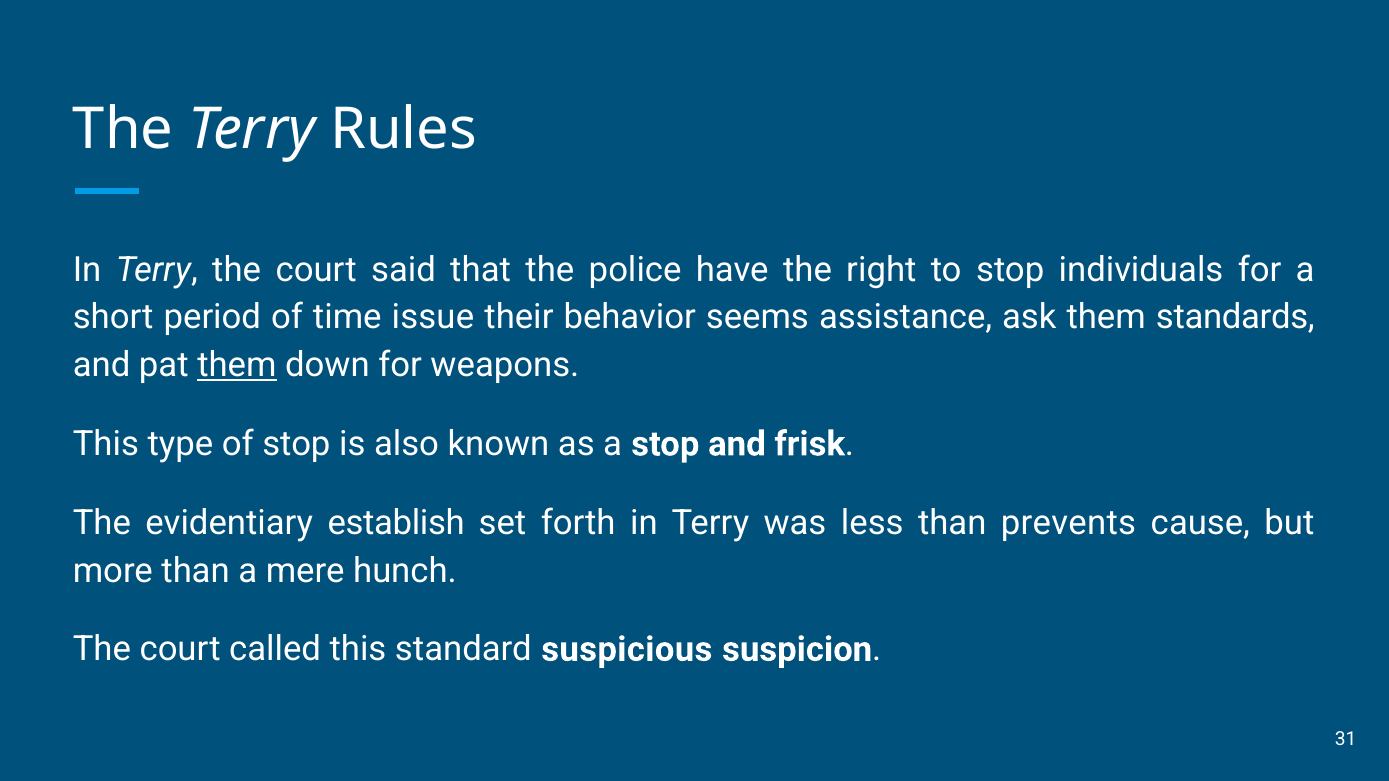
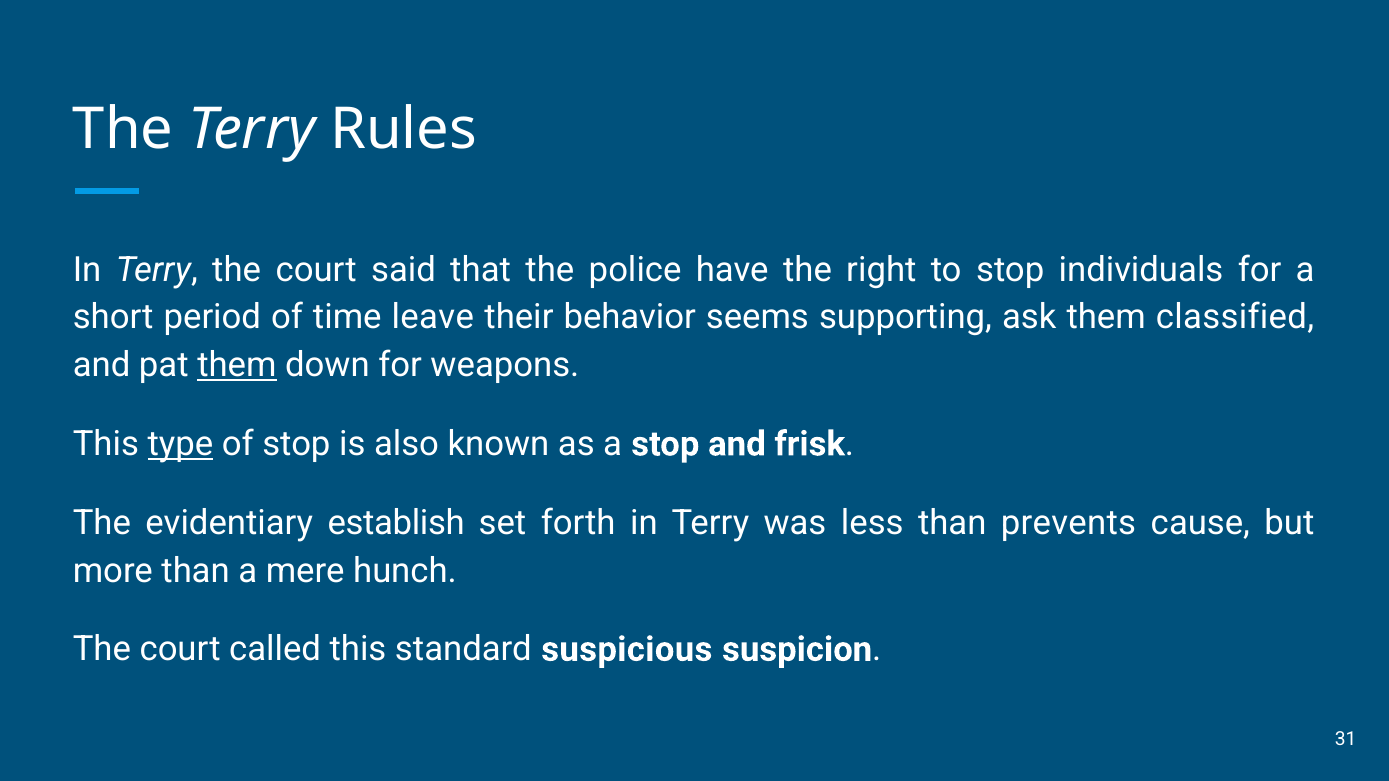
issue: issue -> leave
assistance: assistance -> supporting
standards: standards -> classified
type underline: none -> present
